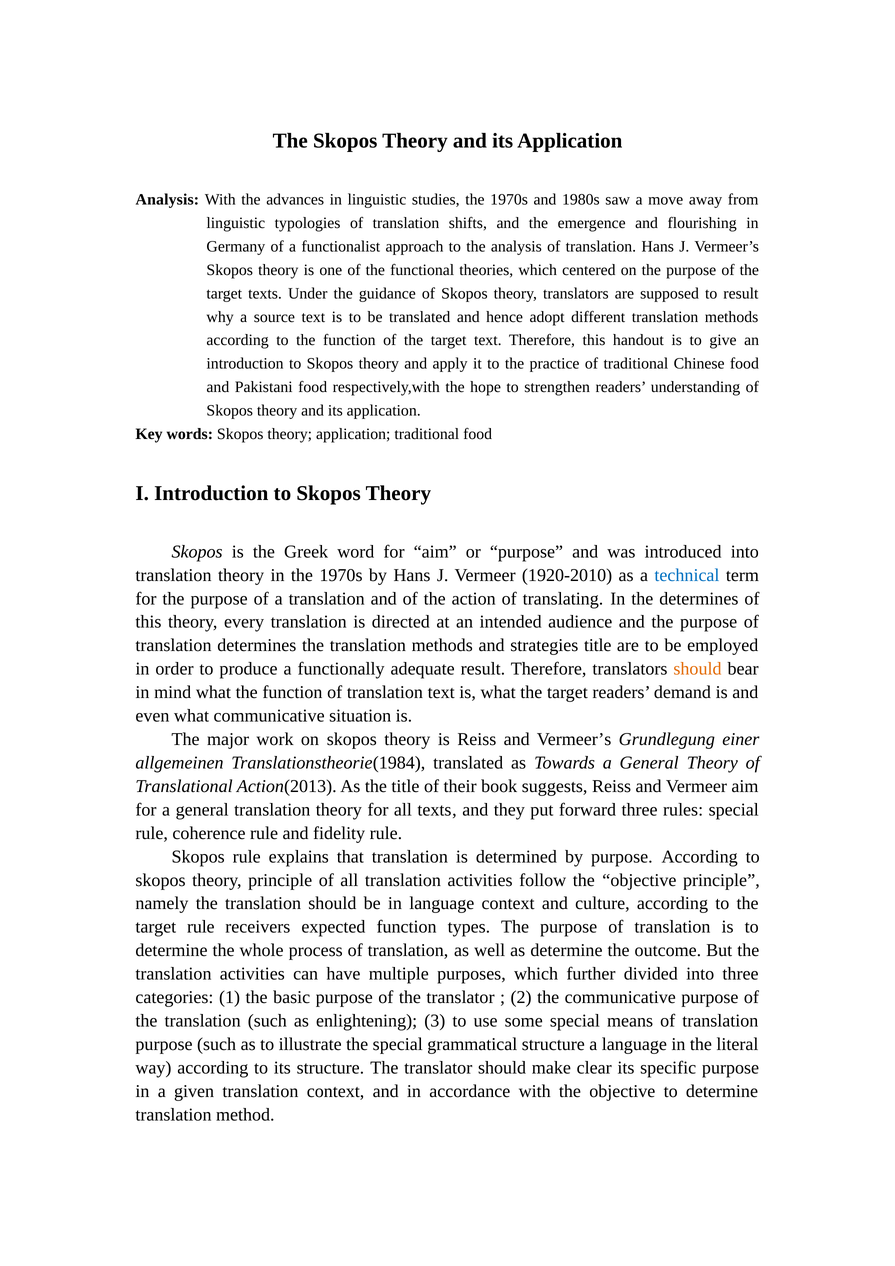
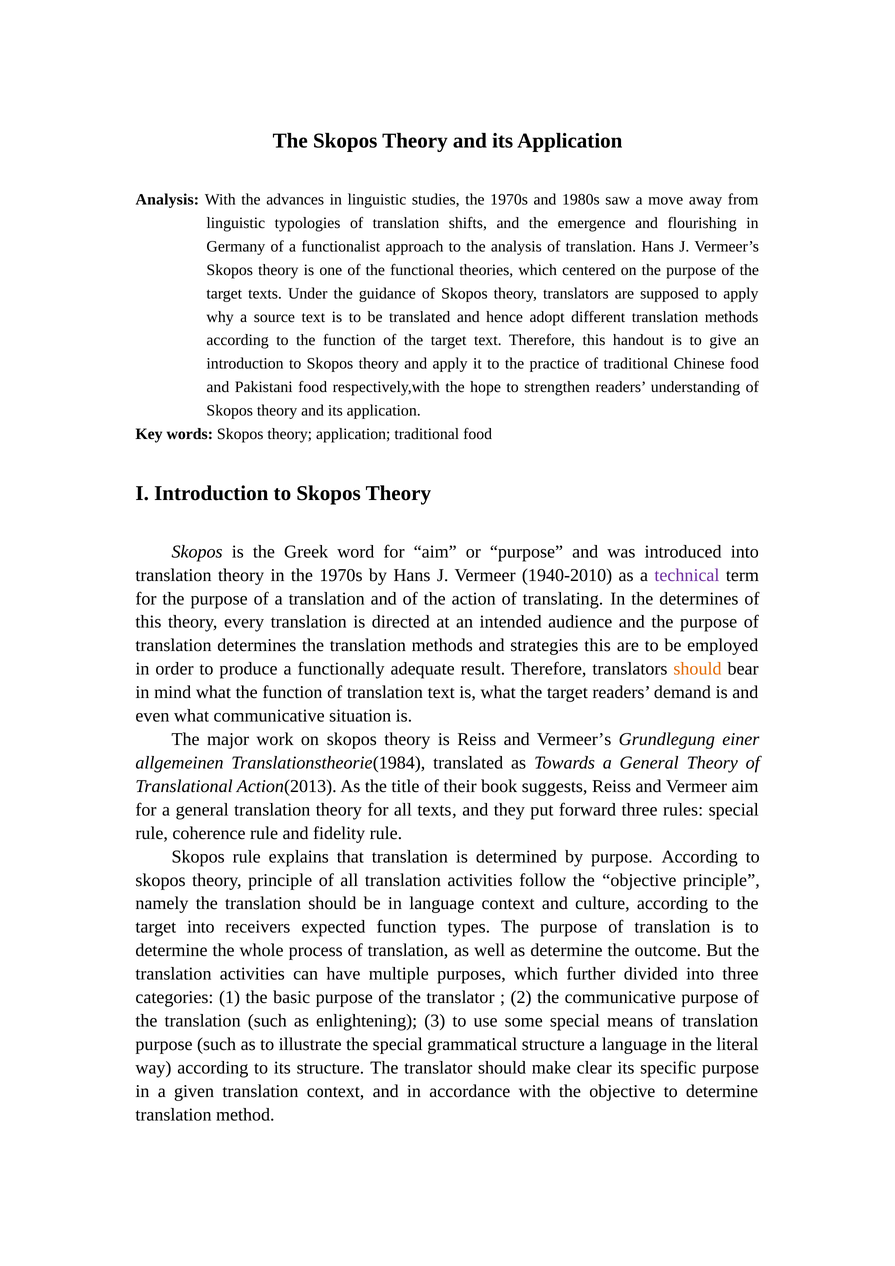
to result: result -> apply
1920-2010: 1920-2010 -> 1940-2010
technical colour: blue -> purple
strategies title: title -> this
target rule: rule -> into
